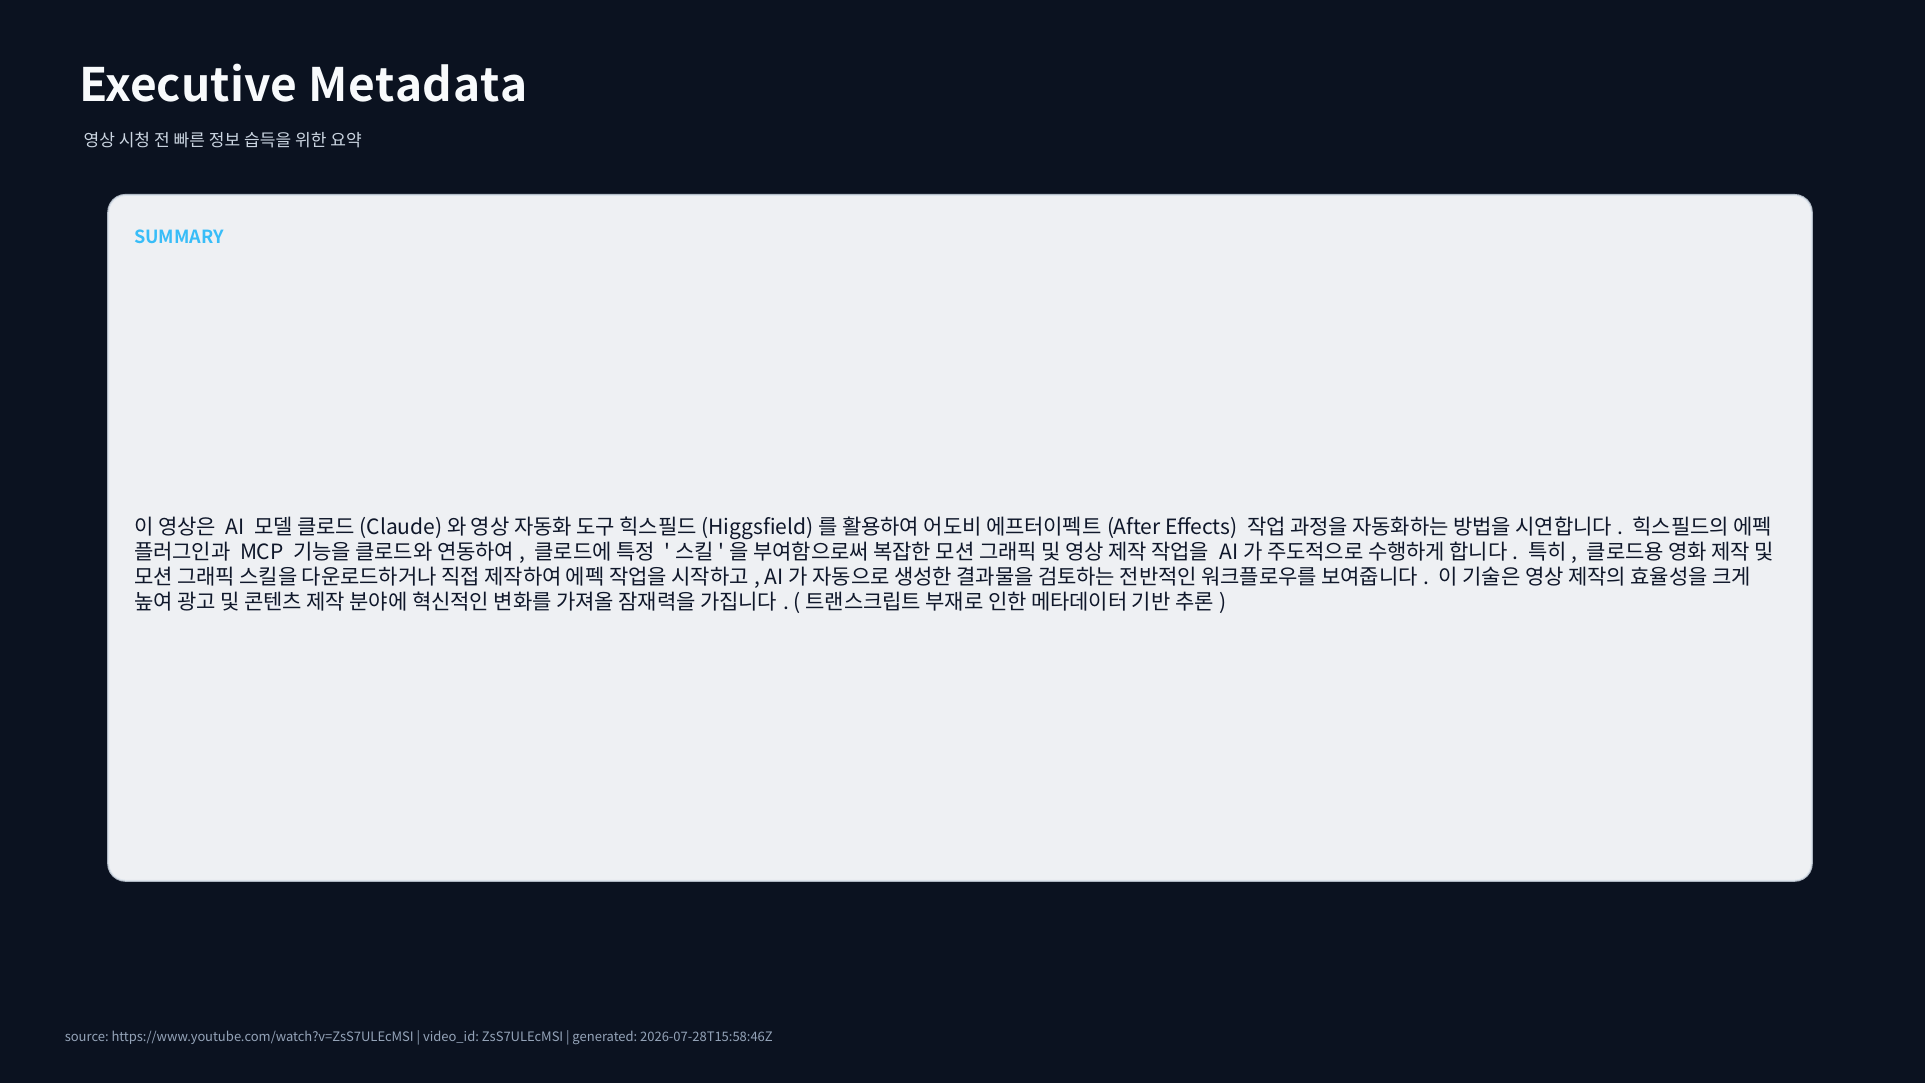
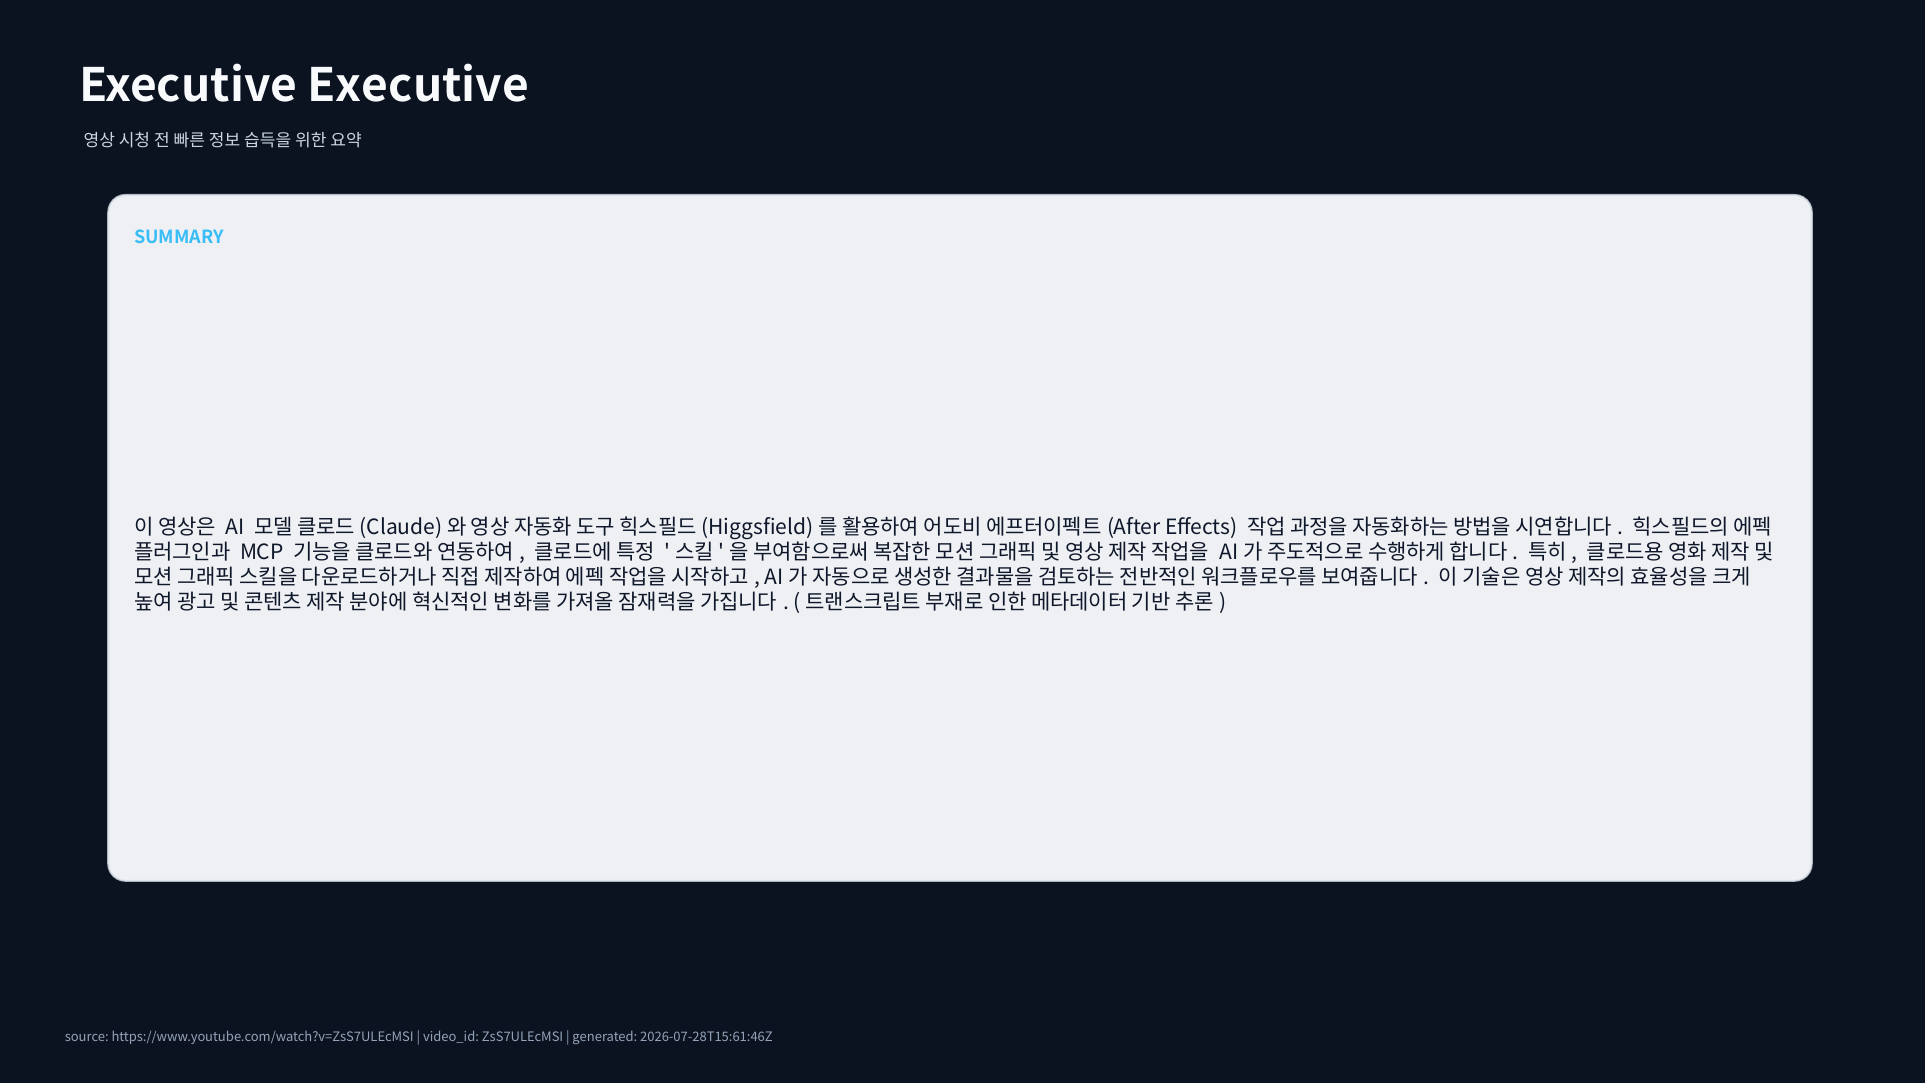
Executive Metadata: Metadata -> Executive
2026-07-28T15:58:46Z: 2026-07-28T15:58:46Z -> 2026-07-28T15:61:46Z
